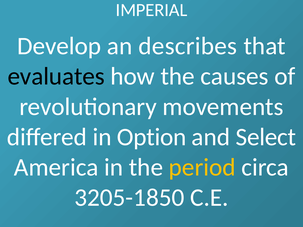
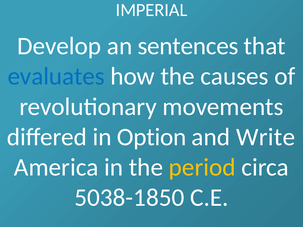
describes: describes -> sentences
evaluates colour: black -> blue
Select: Select -> Write
3205-1850: 3205-1850 -> 5038-1850
